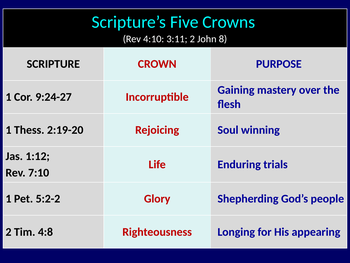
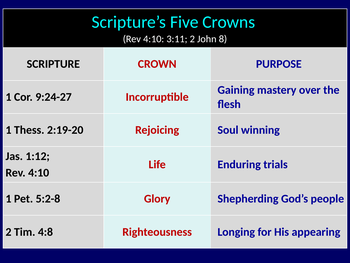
7:10 at (39, 172): 7:10 -> 4:10
5:2-2: 5:2-2 -> 5:2-8
